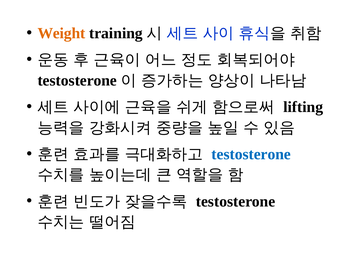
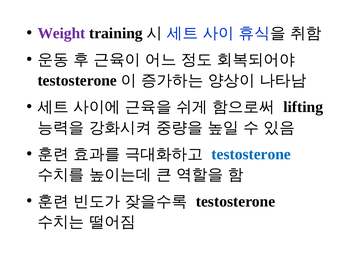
Weight colour: orange -> purple
